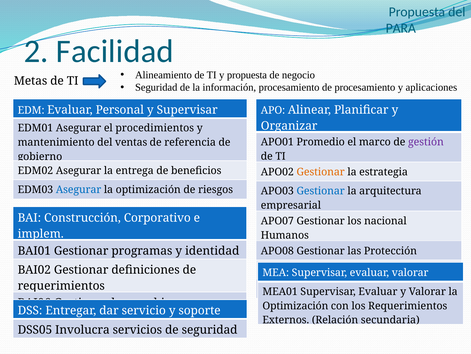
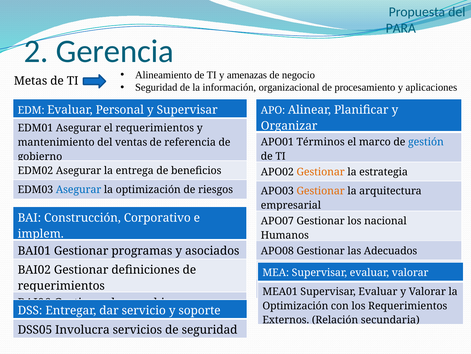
Facilidad: Facilidad -> Gerencia
y propuesta: propuesta -> amenazas
información procesamiento: procesamiento -> organizacional
el procedimientos: procedimientos -> requerimientos
Promedio: Promedio -> Términos
gestión colour: purple -> blue
Gestionar at (321, 191) colour: blue -> orange
identidad: identidad -> asociados
Protección: Protección -> Adecuados
